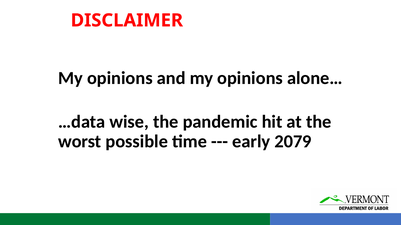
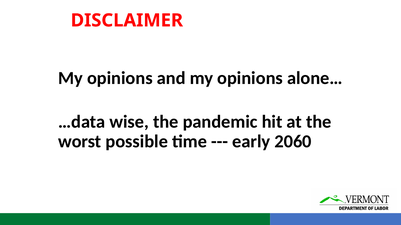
2079: 2079 -> 2060
